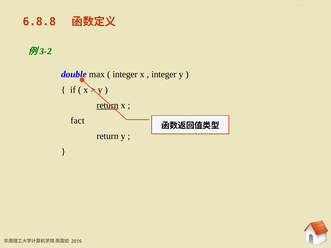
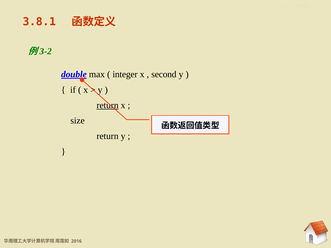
6.8.8: 6.8.8 -> 3.8.1
double underline: none -> present
integer at (164, 74): integer -> second
fact: fact -> size
